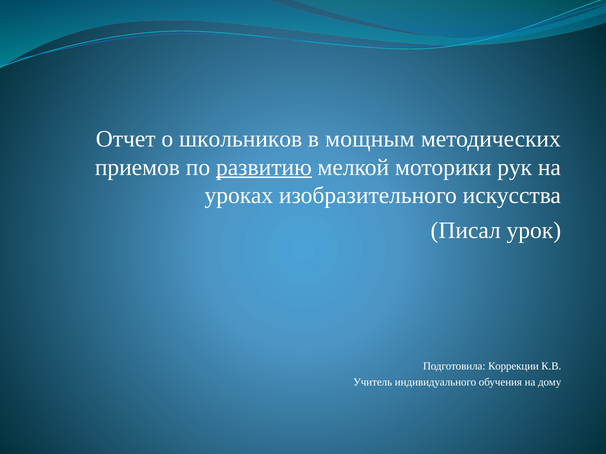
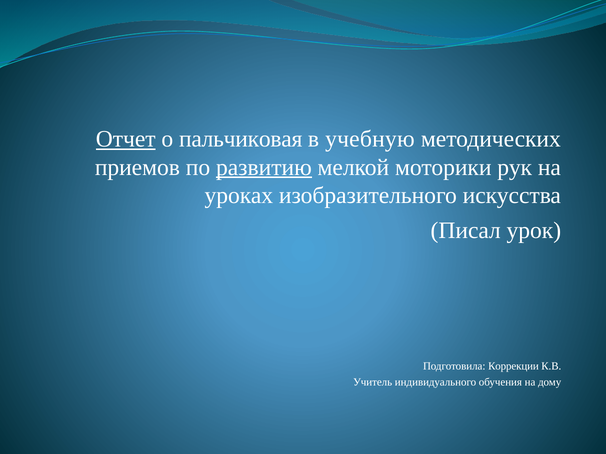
Отчет underline: none -> present
школьников: школьников -> пальчиковая
мощным: мощным -> учебную
